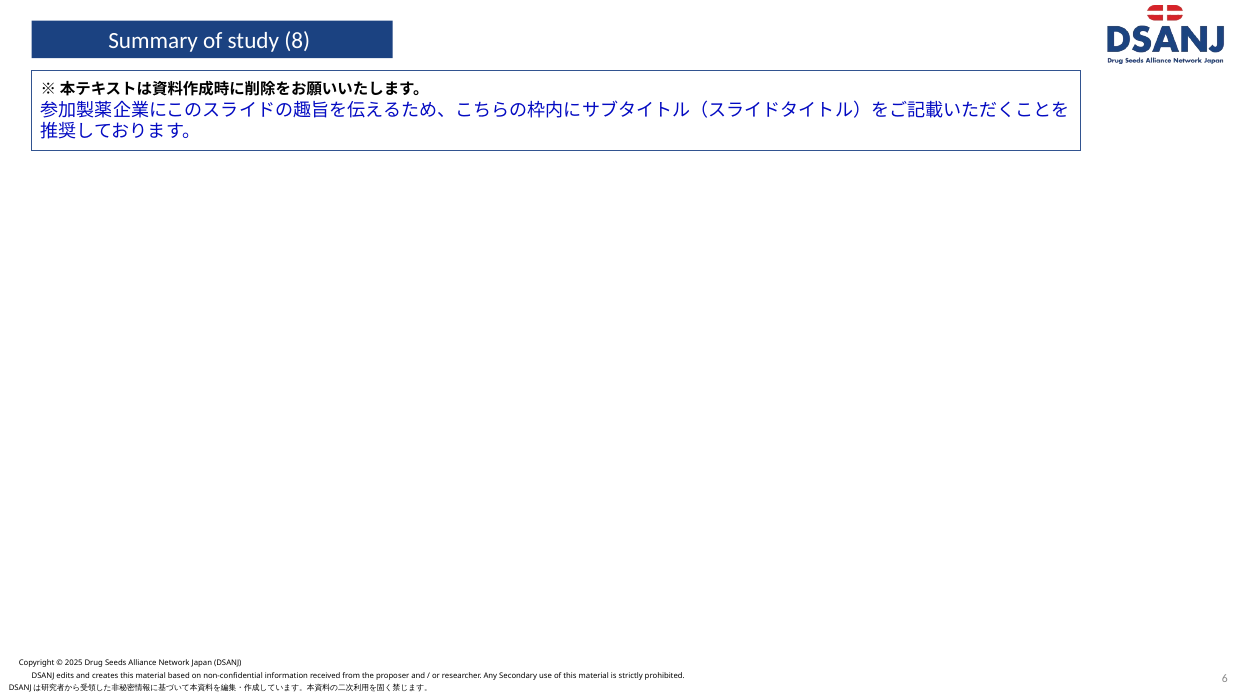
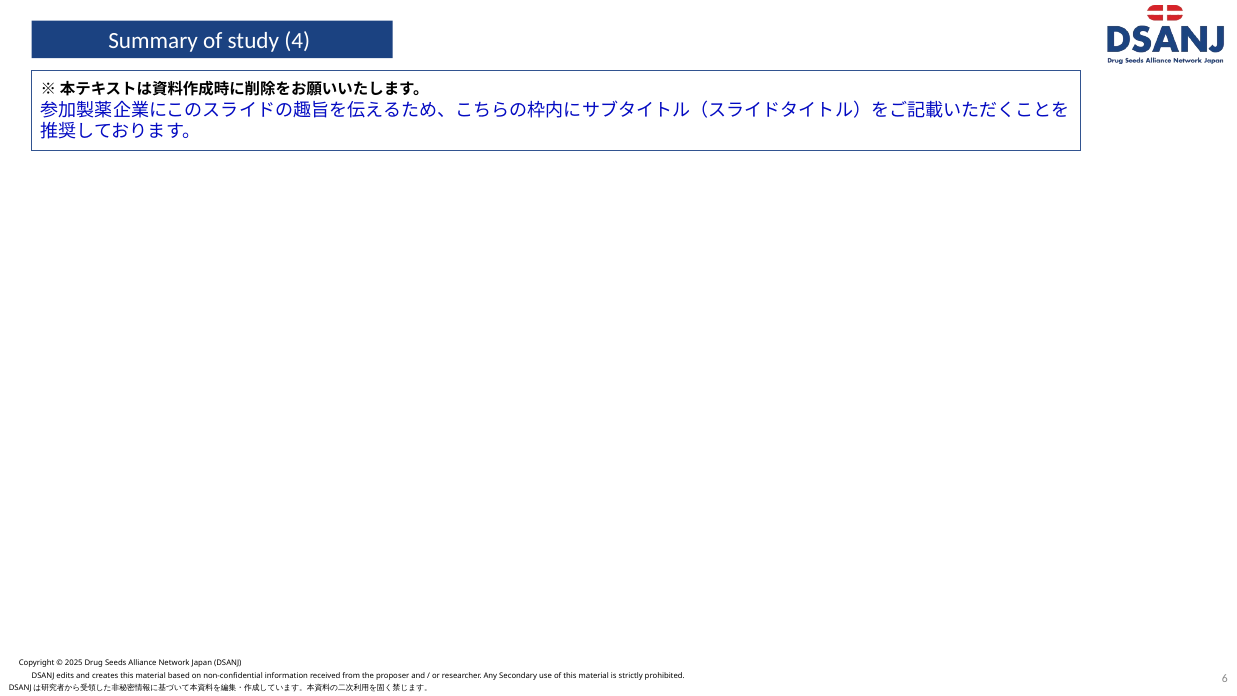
8: 8 -> 4
